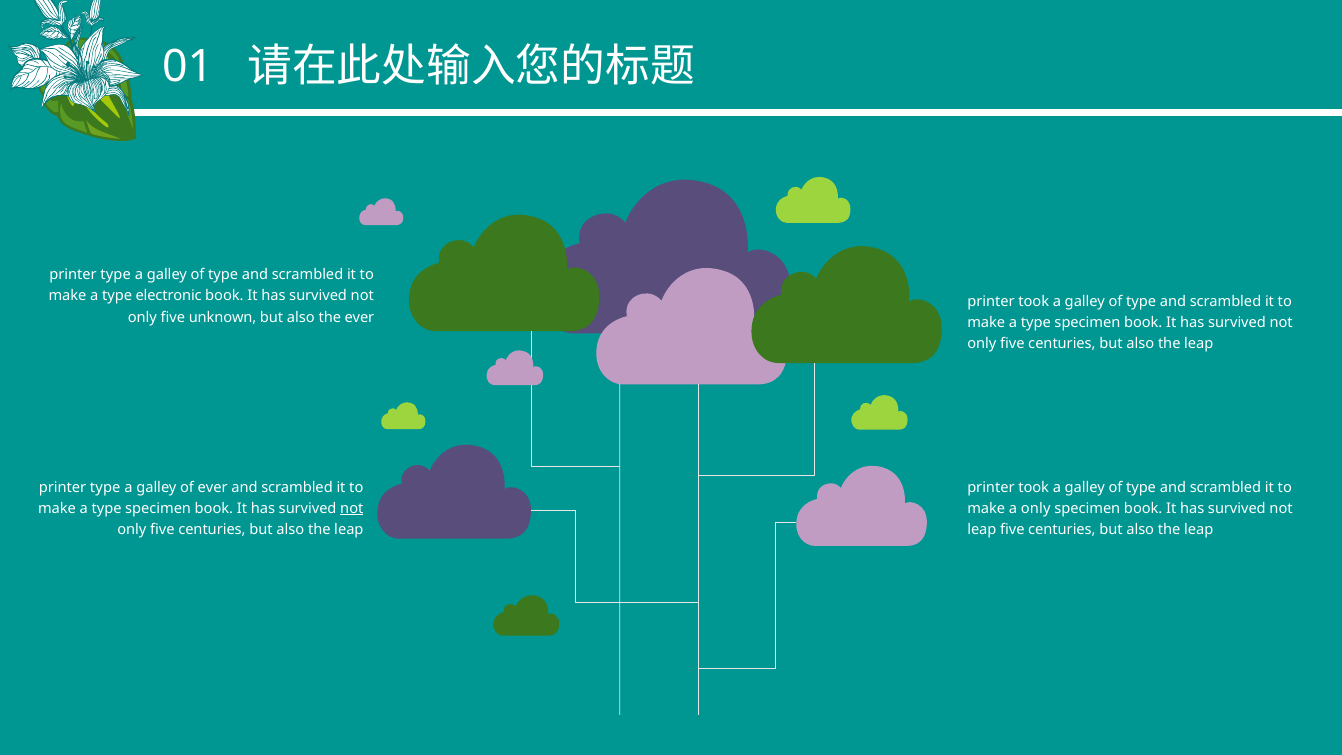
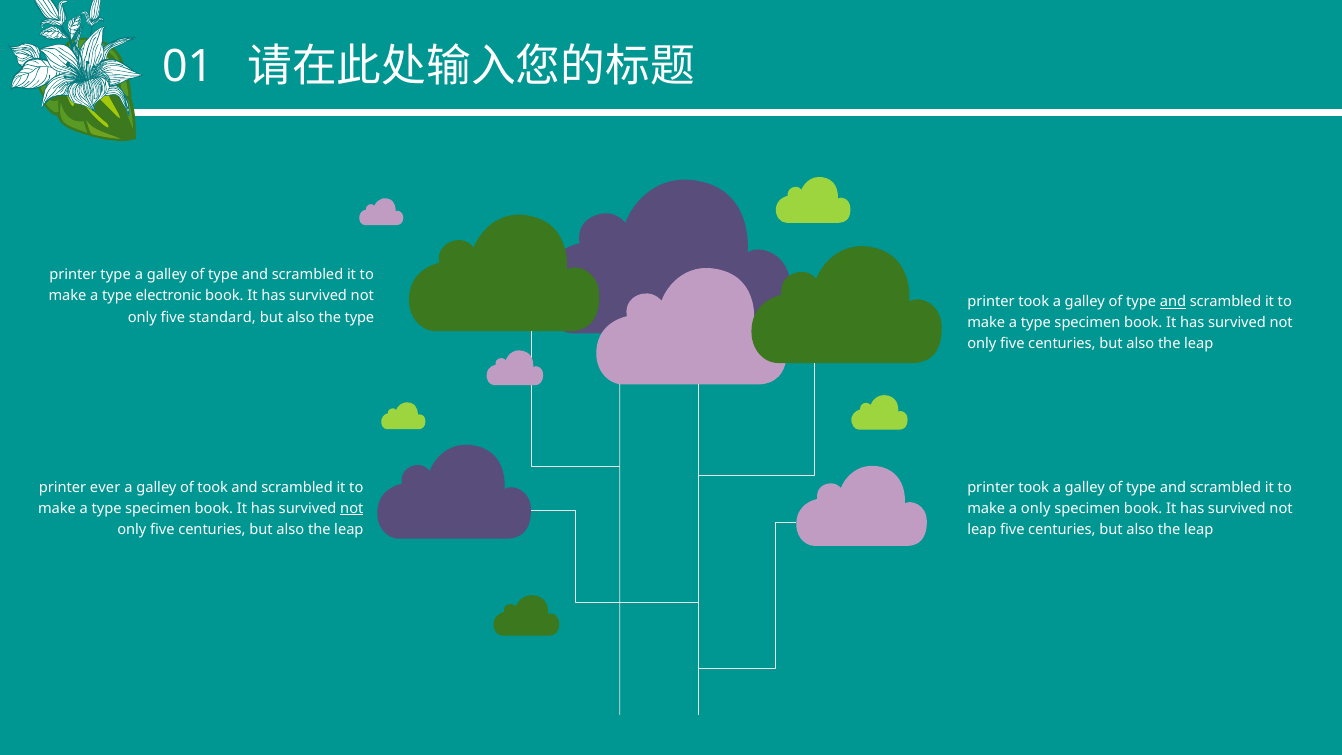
and at (1173, 302) underline: none -> present
unknown: unknown -> standard
the ever: ever -> type
type at (105, 487): type -> ever
of ever: ever -> took
